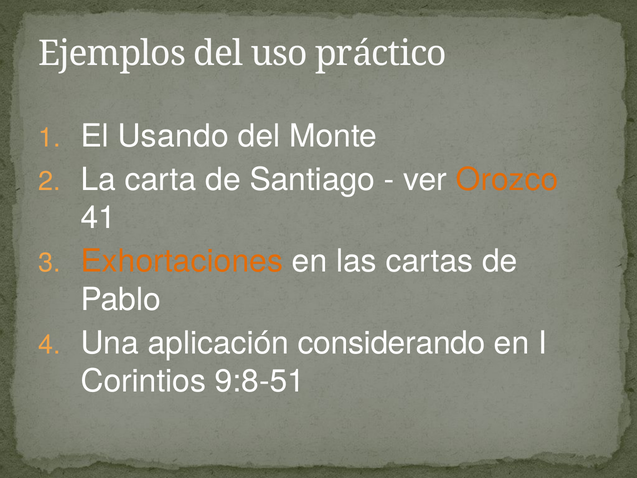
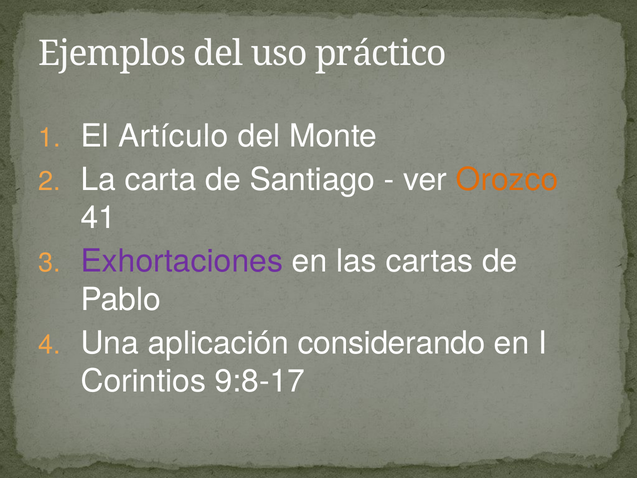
Usando: Usando -> Artículo
Exhortaciones colour: orange -> purple
9:8-51: 9:8-51 -> 9:8-17
